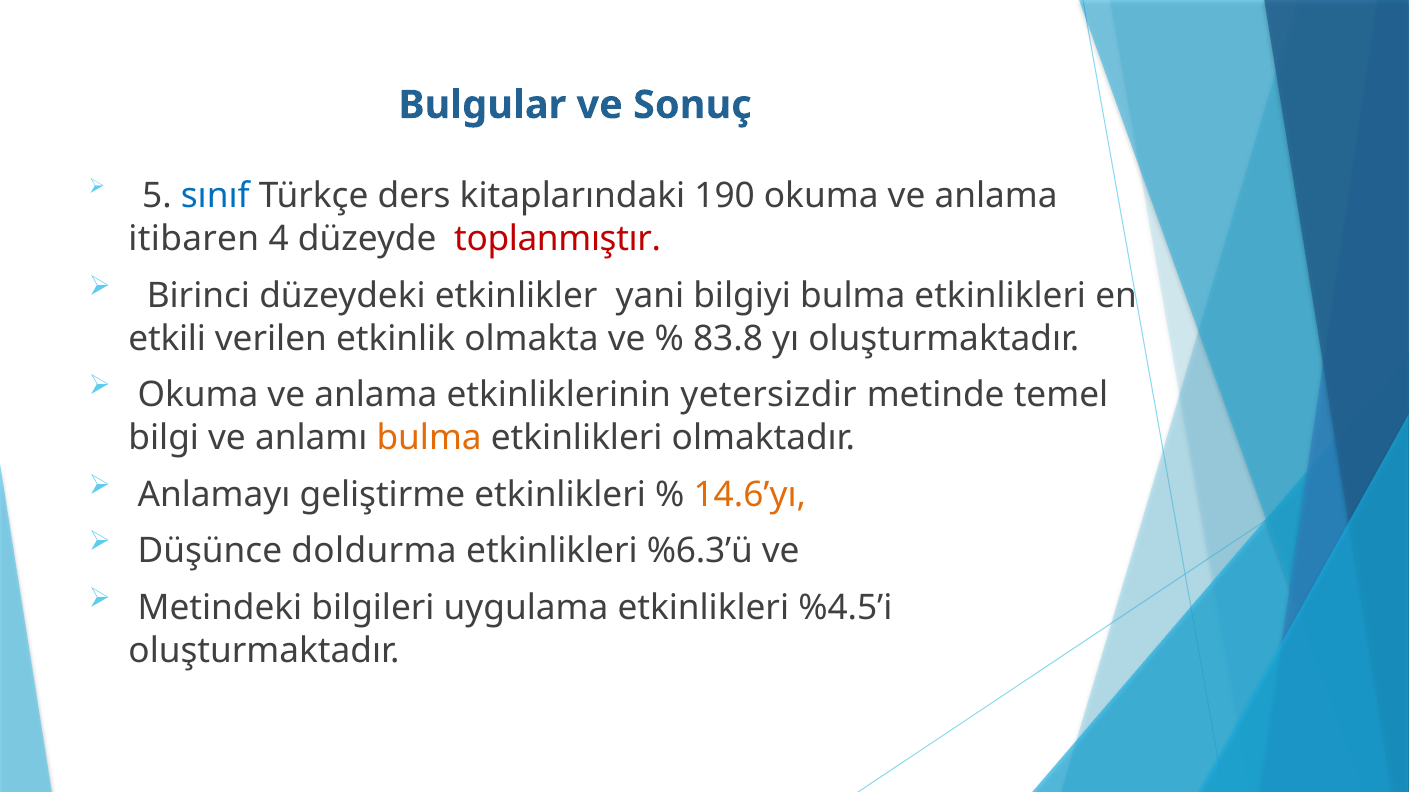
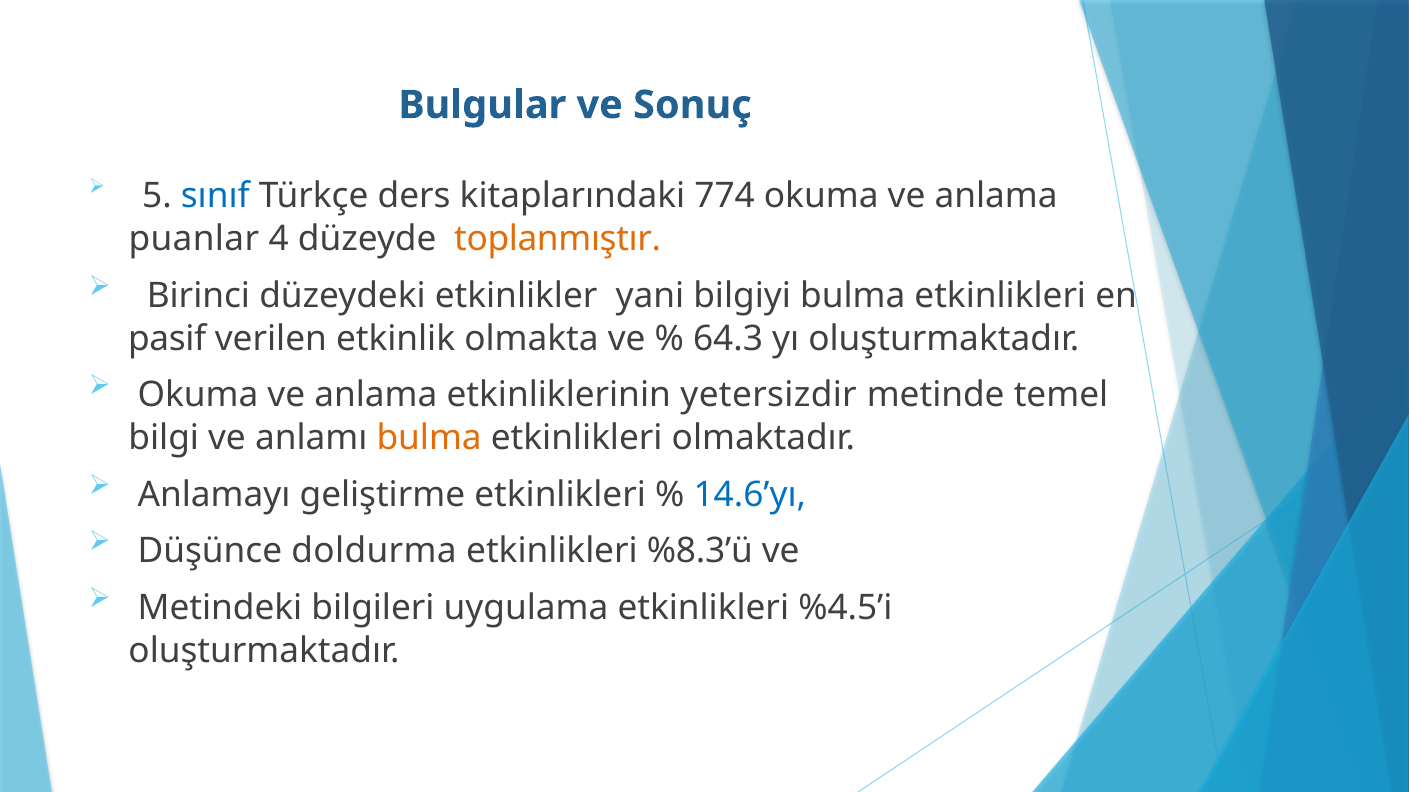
190: 190 -> 774
itibaren: itibaren -> puanlar
toplanmıştır colour: red -> orange
etkili: etkili -> pasif
83.8: 83.8 -> 64.3
14.6’yı colour: orange -> blue
%6.3’ü: %6.3’ü -> %8.3’ü
